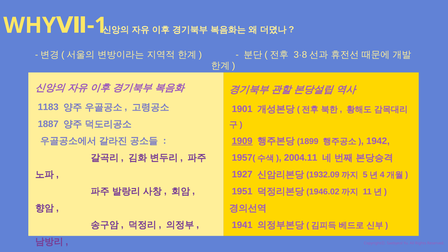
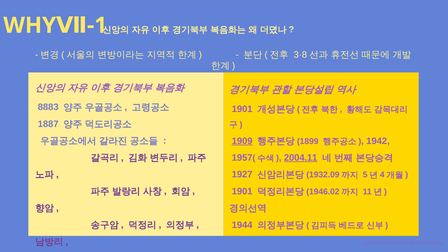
1183: 1183 -> 8883
2004.11 underline: none -> present
1951 at (242, 191): 1951 -> 1901
1941: 1941 -> 1944
